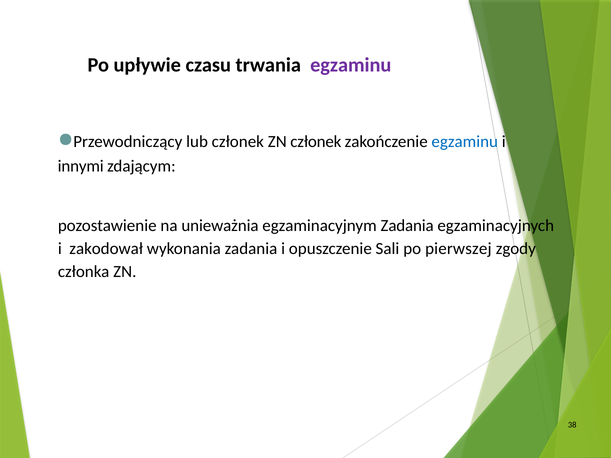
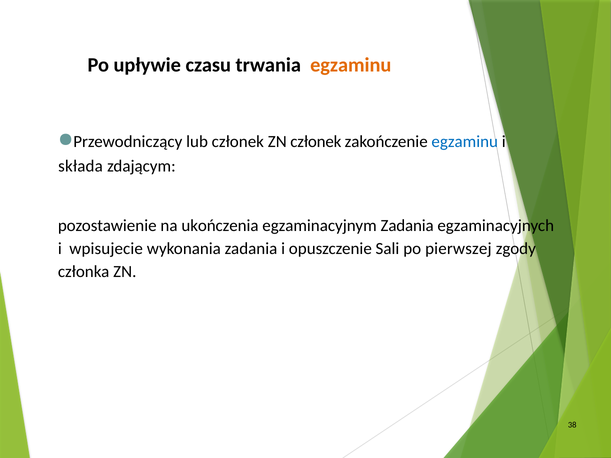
egzaminu at (351, 65) colour: purple -> orange
innymi: innymi -> składa
unieważnia: unieważnia -> ukończenia
zakodował: zakodował -> wpisujecie
